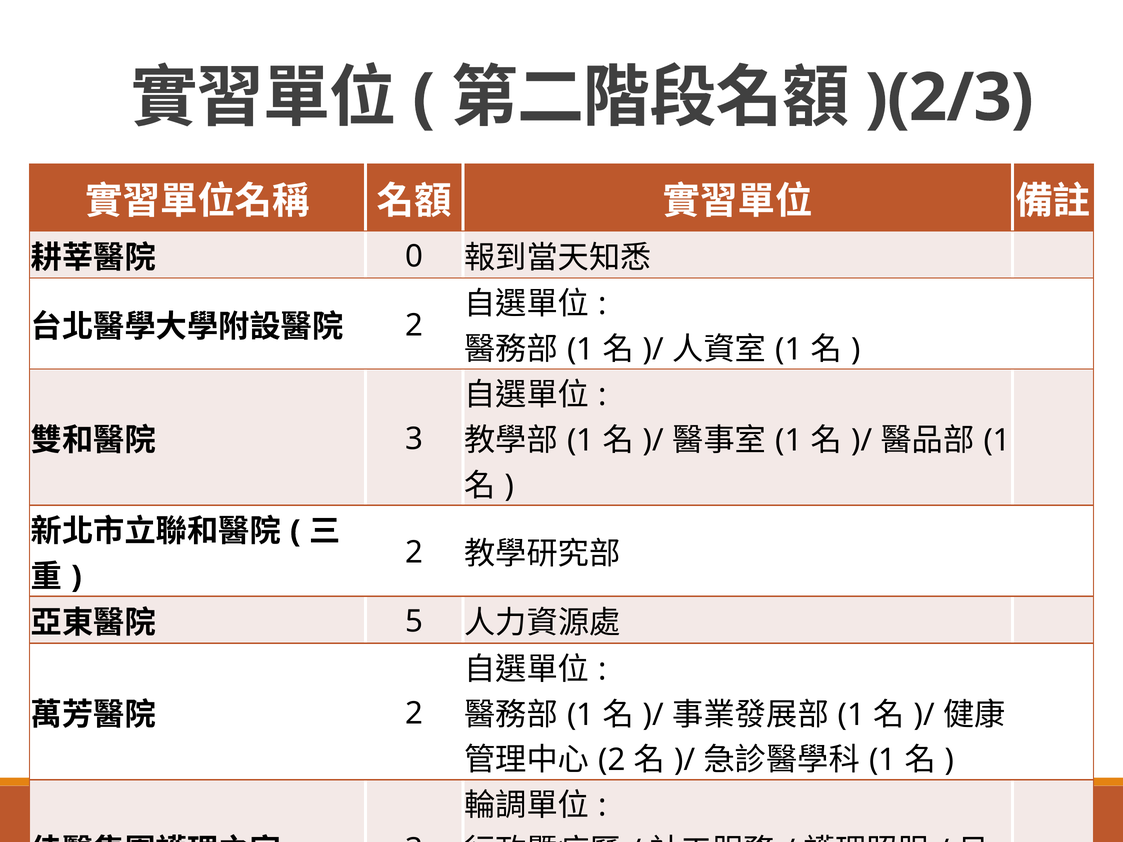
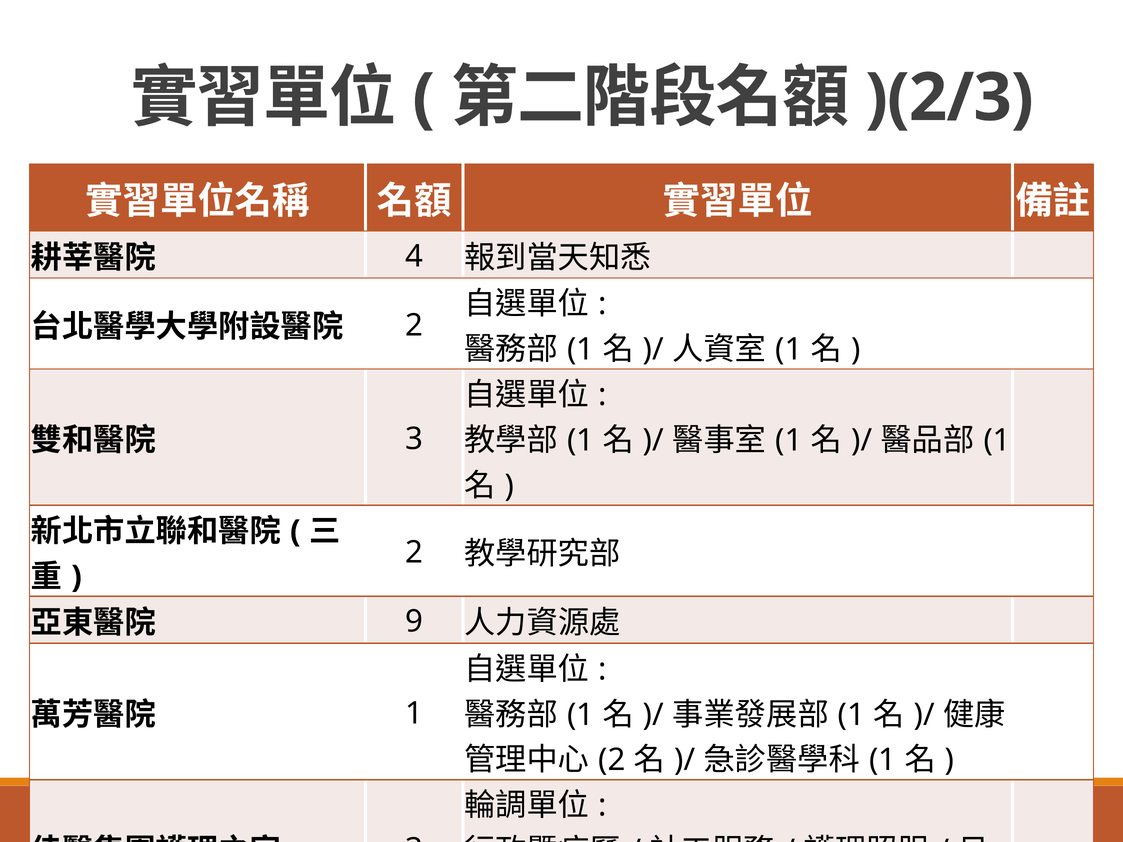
0: 0 -> 4
5: 5 -> 9
2 at (414, 714): 2 -> 1
